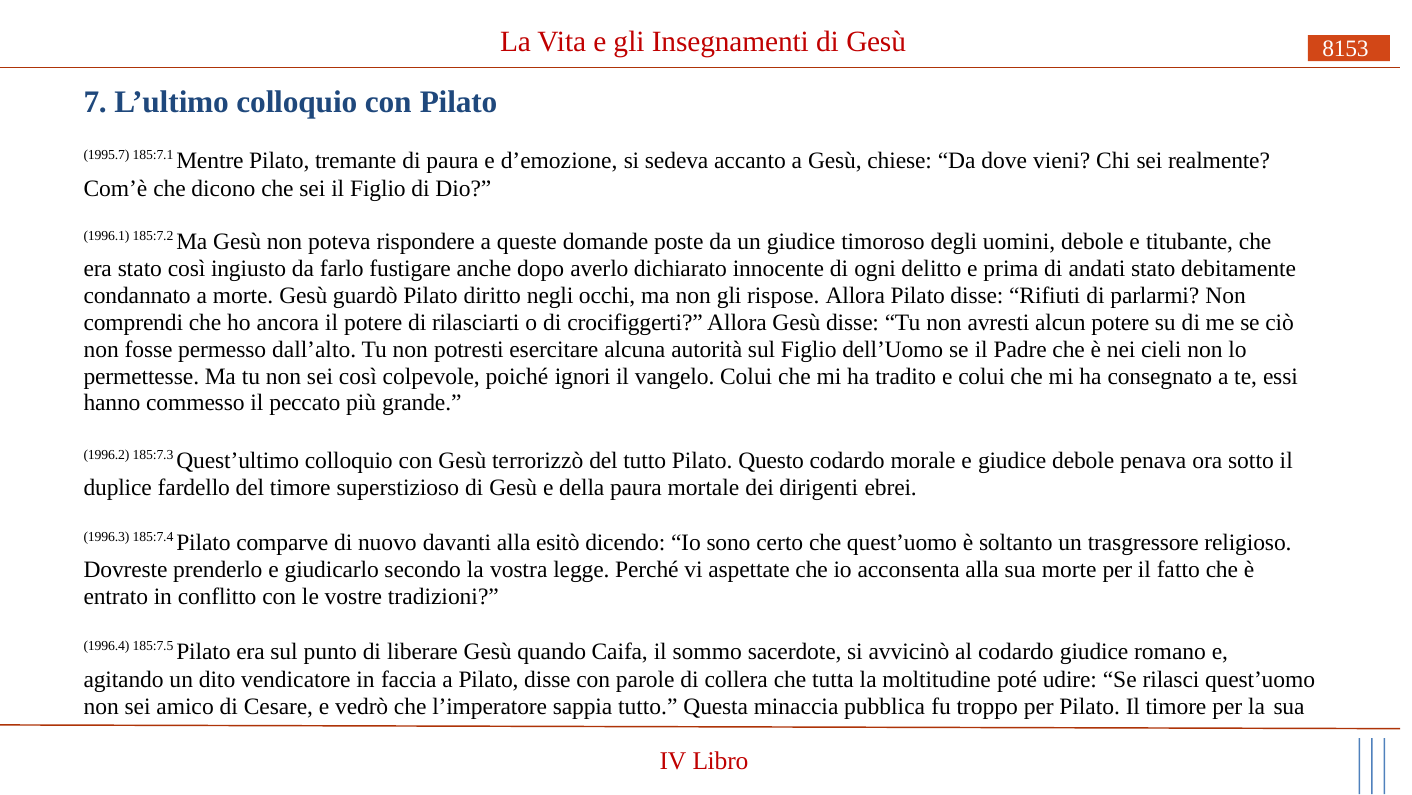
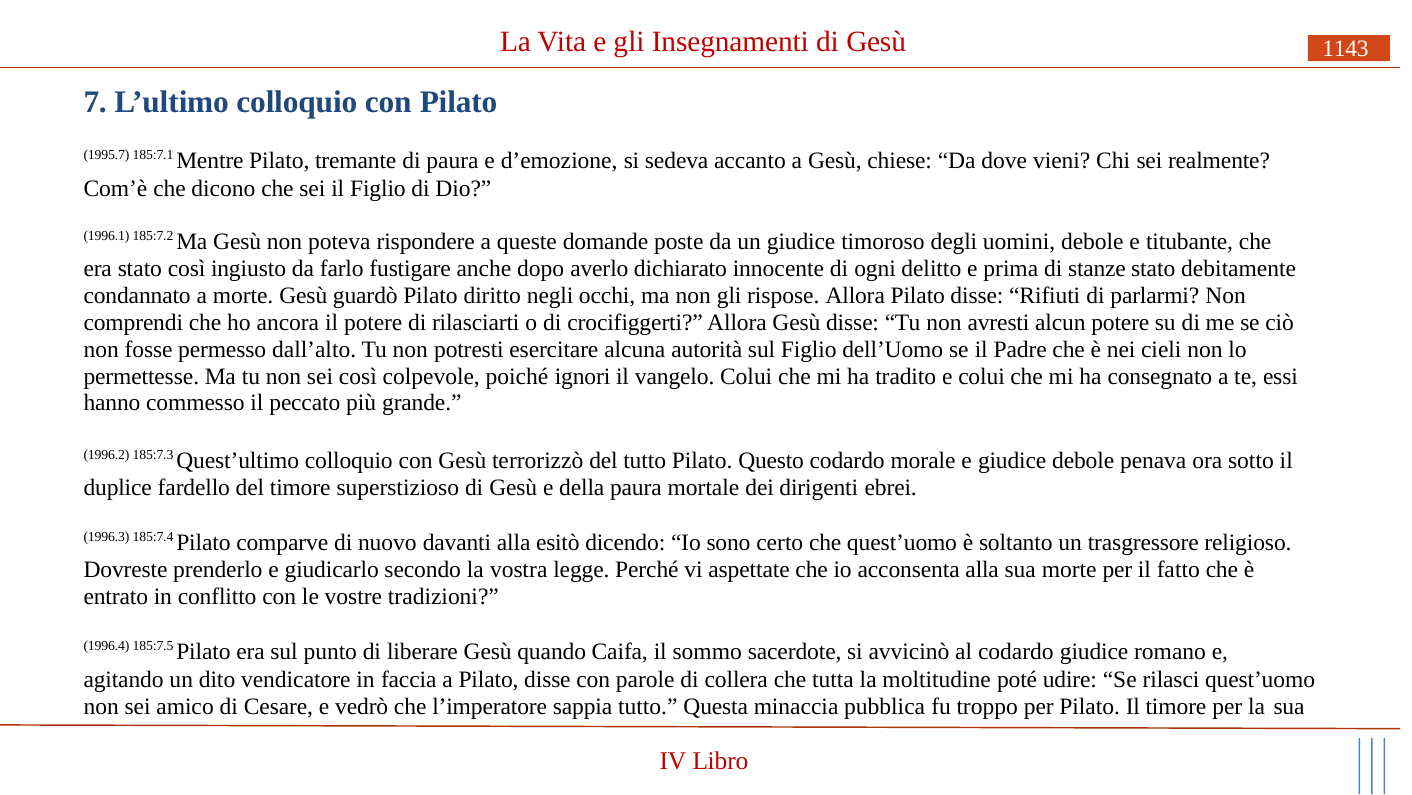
8153: 8153 -> 1143
andati: andati -> stanze
